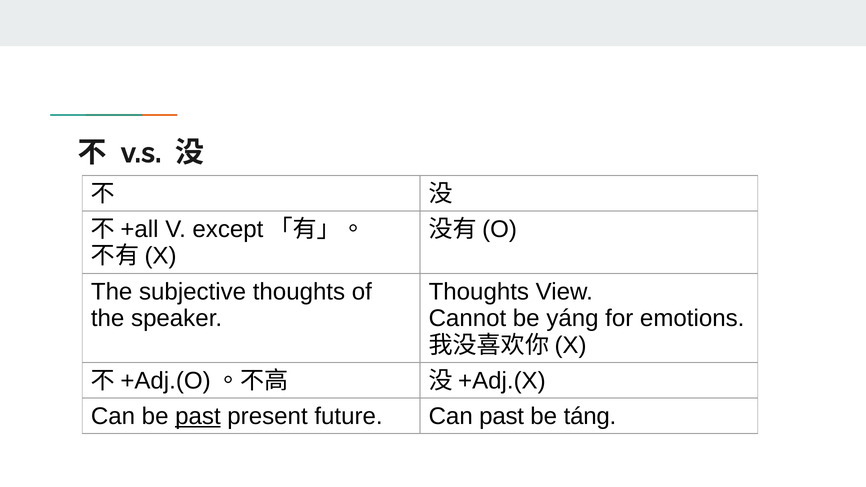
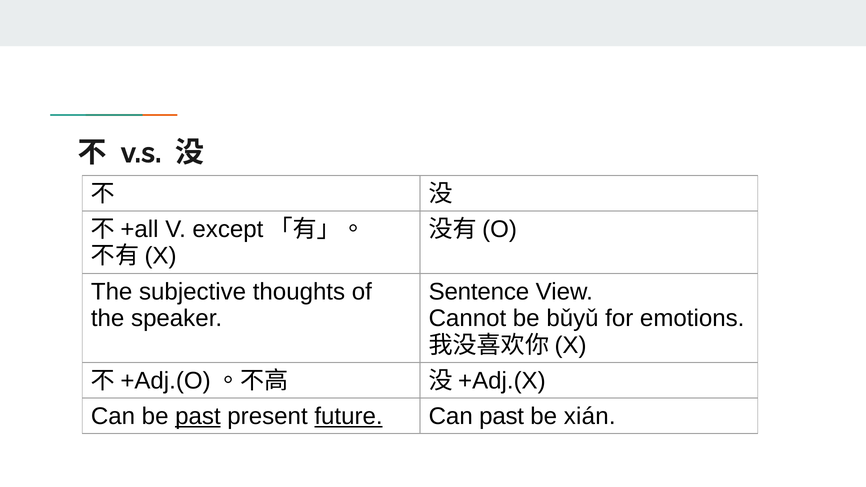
Thoughts at (479, 292): Thoughts -> Sentence
yáng: yáng -> bǔyǔ
future underline: none -> present
táng: táng -> xián
